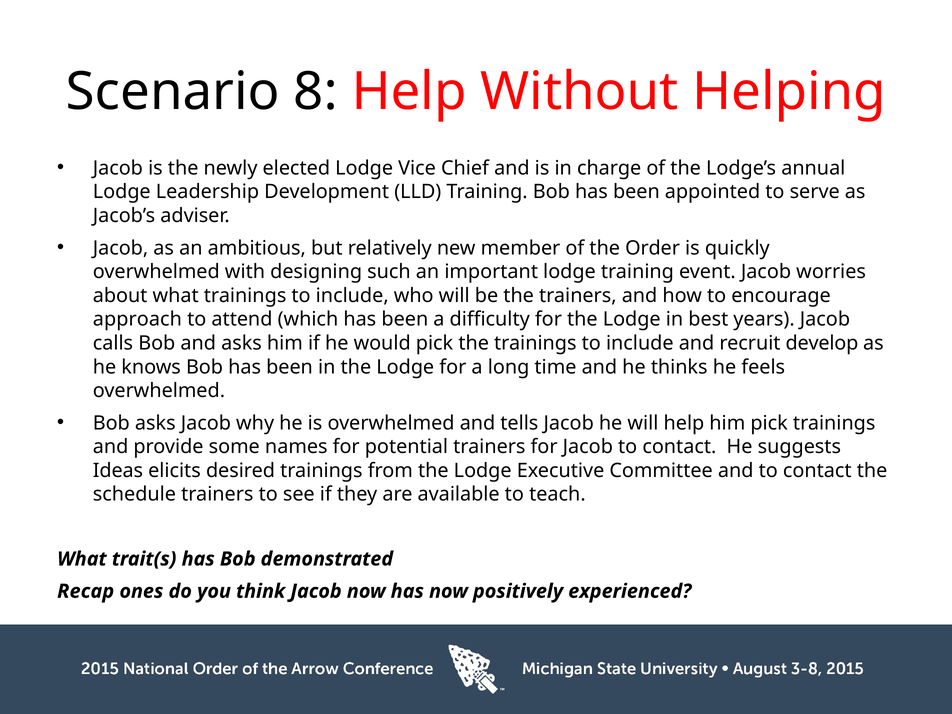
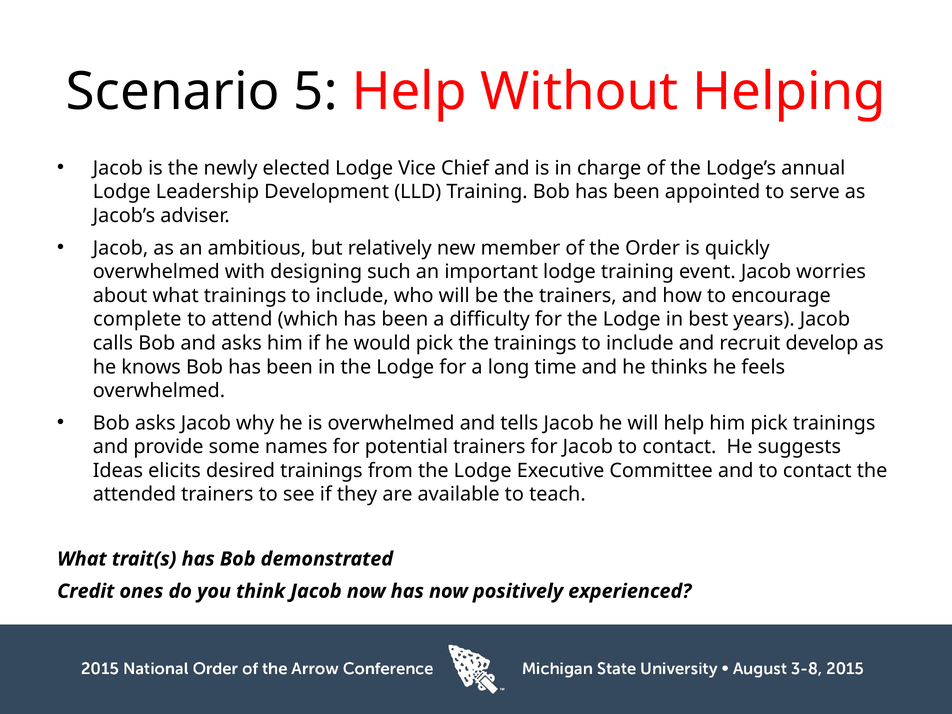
8: 8 -> 5
approach: approach -> complete
schedule: schedule -> attended
Recap: Recap -> Credit
